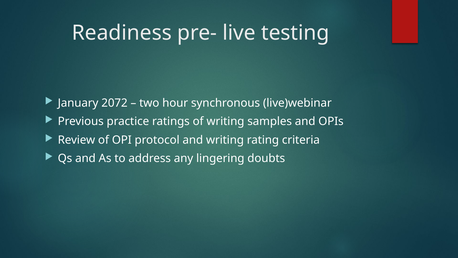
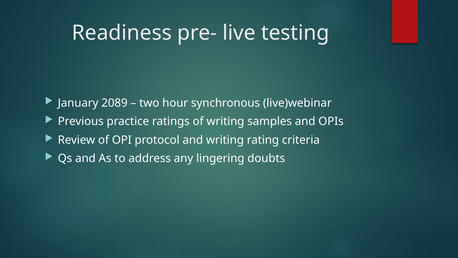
2072: 2072 -> 2089
